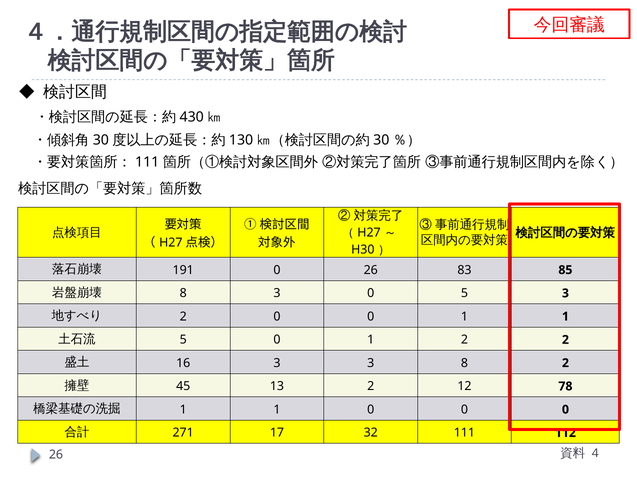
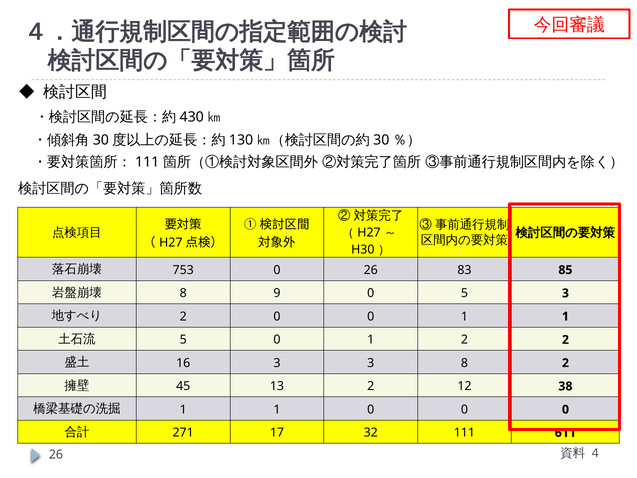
191: 191 -> 753
8 3: 3 -> 9
78: 78 -> 38
112: 112 -> 611
